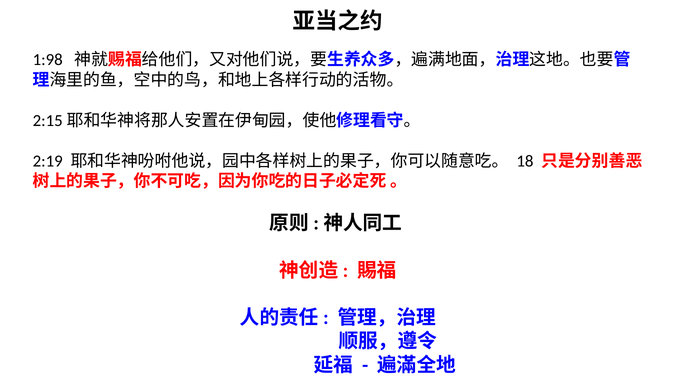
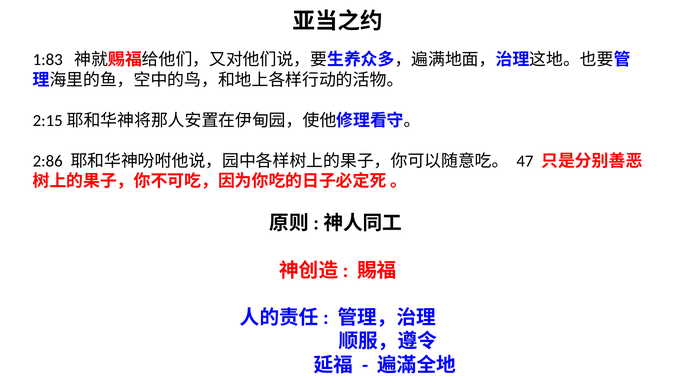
1:98: 1:98 -> 1:83
2:19: 2:19 -> 2:86
18: 18 -> 47
